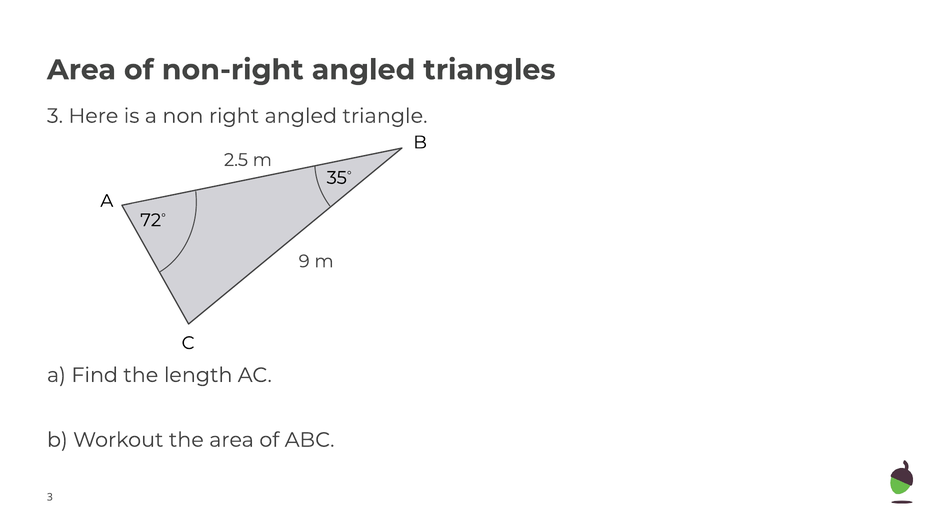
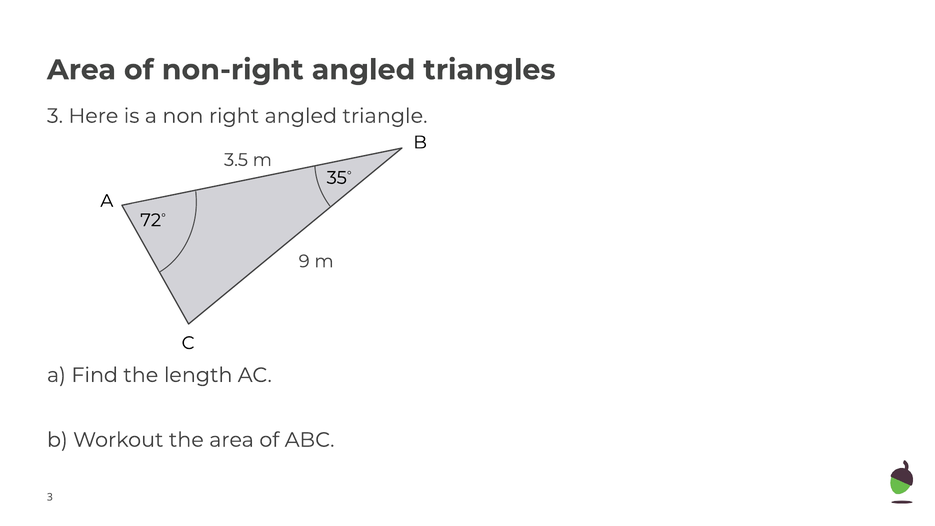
2.5: 2.5 -> 3.5
